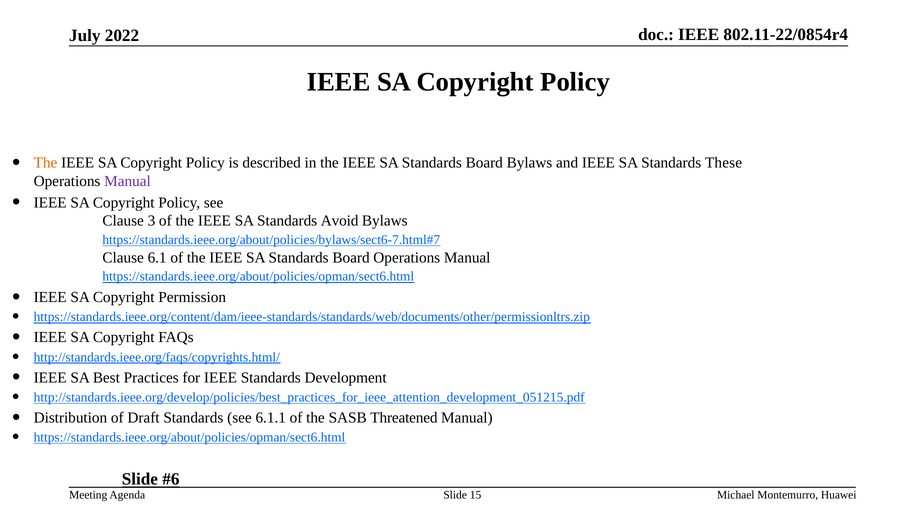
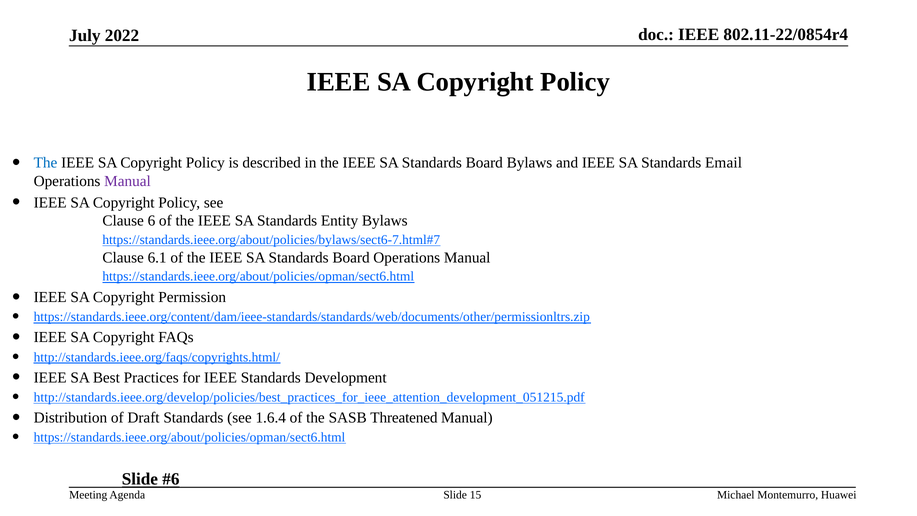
The at (46, 163) colour: orange -> blue
These: These -> Email
3: 3 -> 6
Avoid: Avoid -> Entity
6.1.1: 6.1.1 -> 1.6.4
